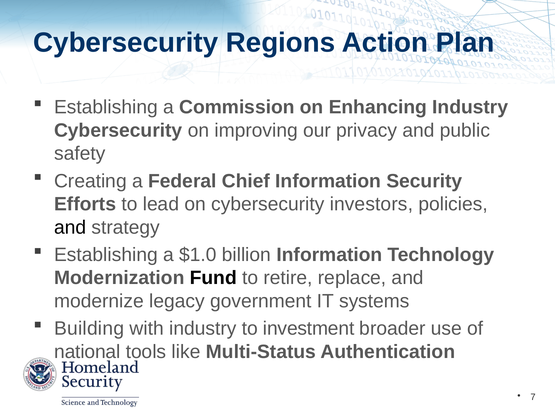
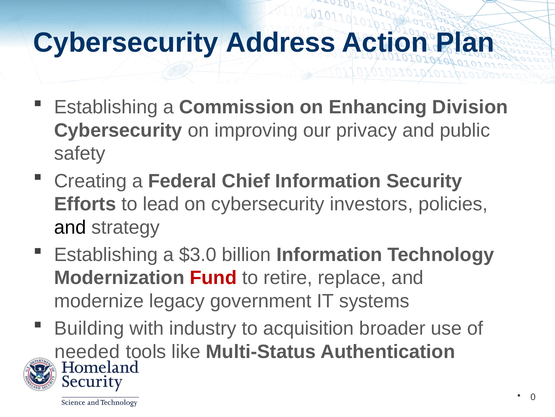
Regions: Regions -> Address
Enhancing Industry: Industry -> Division
$1.0: $1.0 -> $3.0
Fund colour: black -> red
investment: investment -> acquisition
national: national -> needed
7: 7 -> 0
